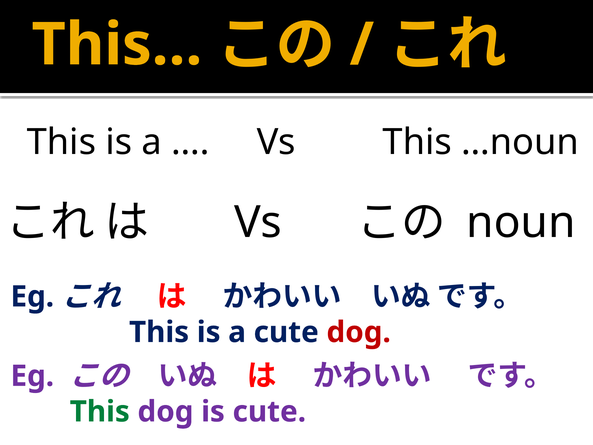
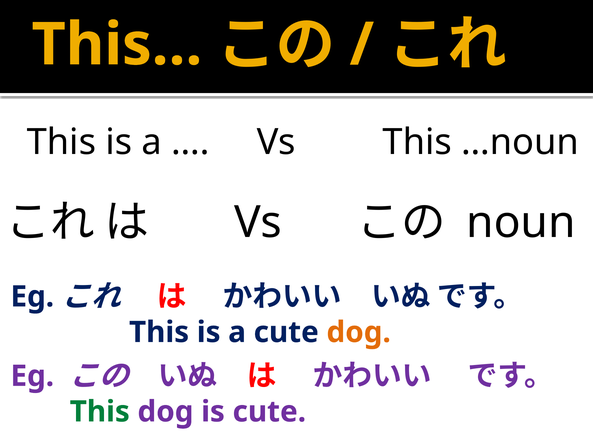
dog at (359, 332) colour: red -> orange
